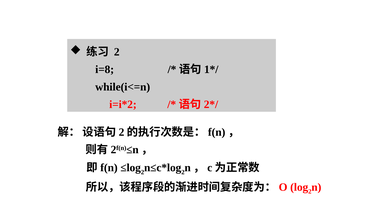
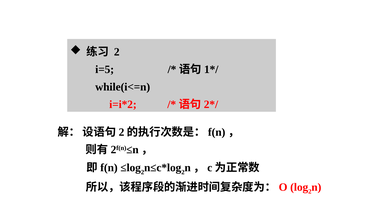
i=8: i=8 -> i=5
